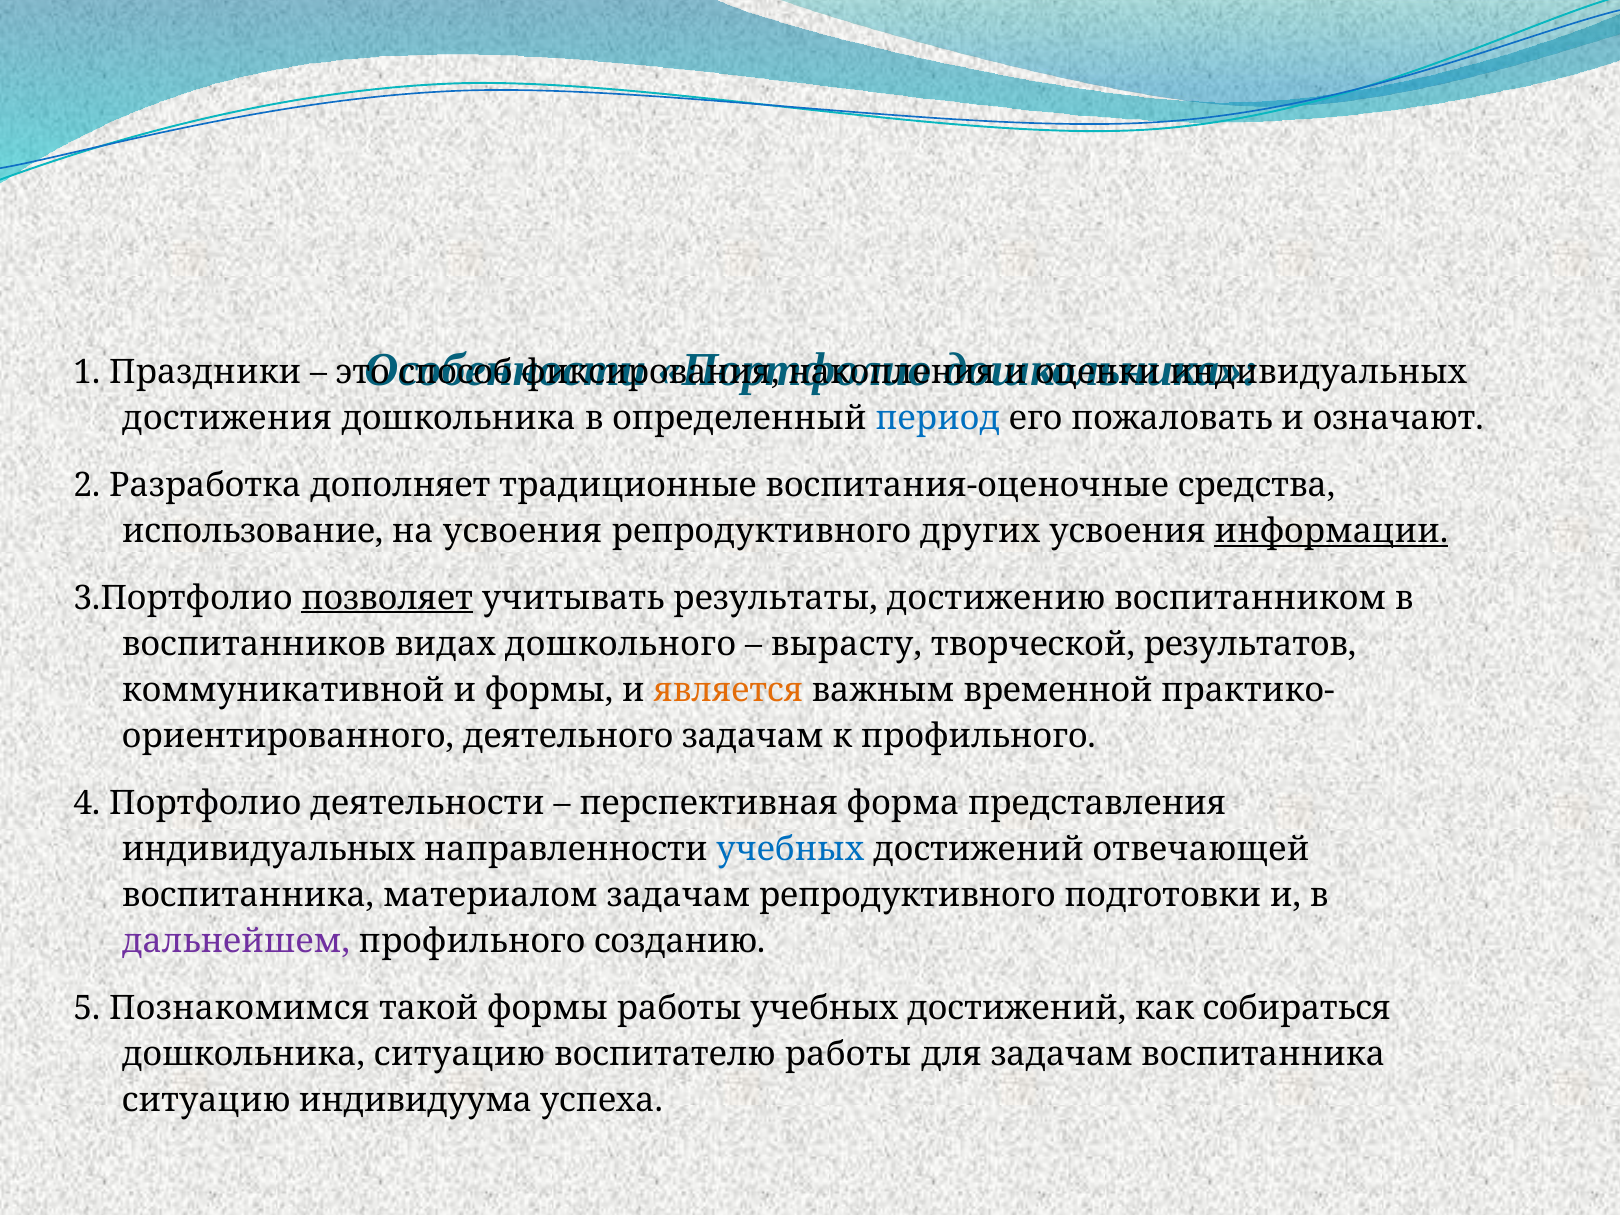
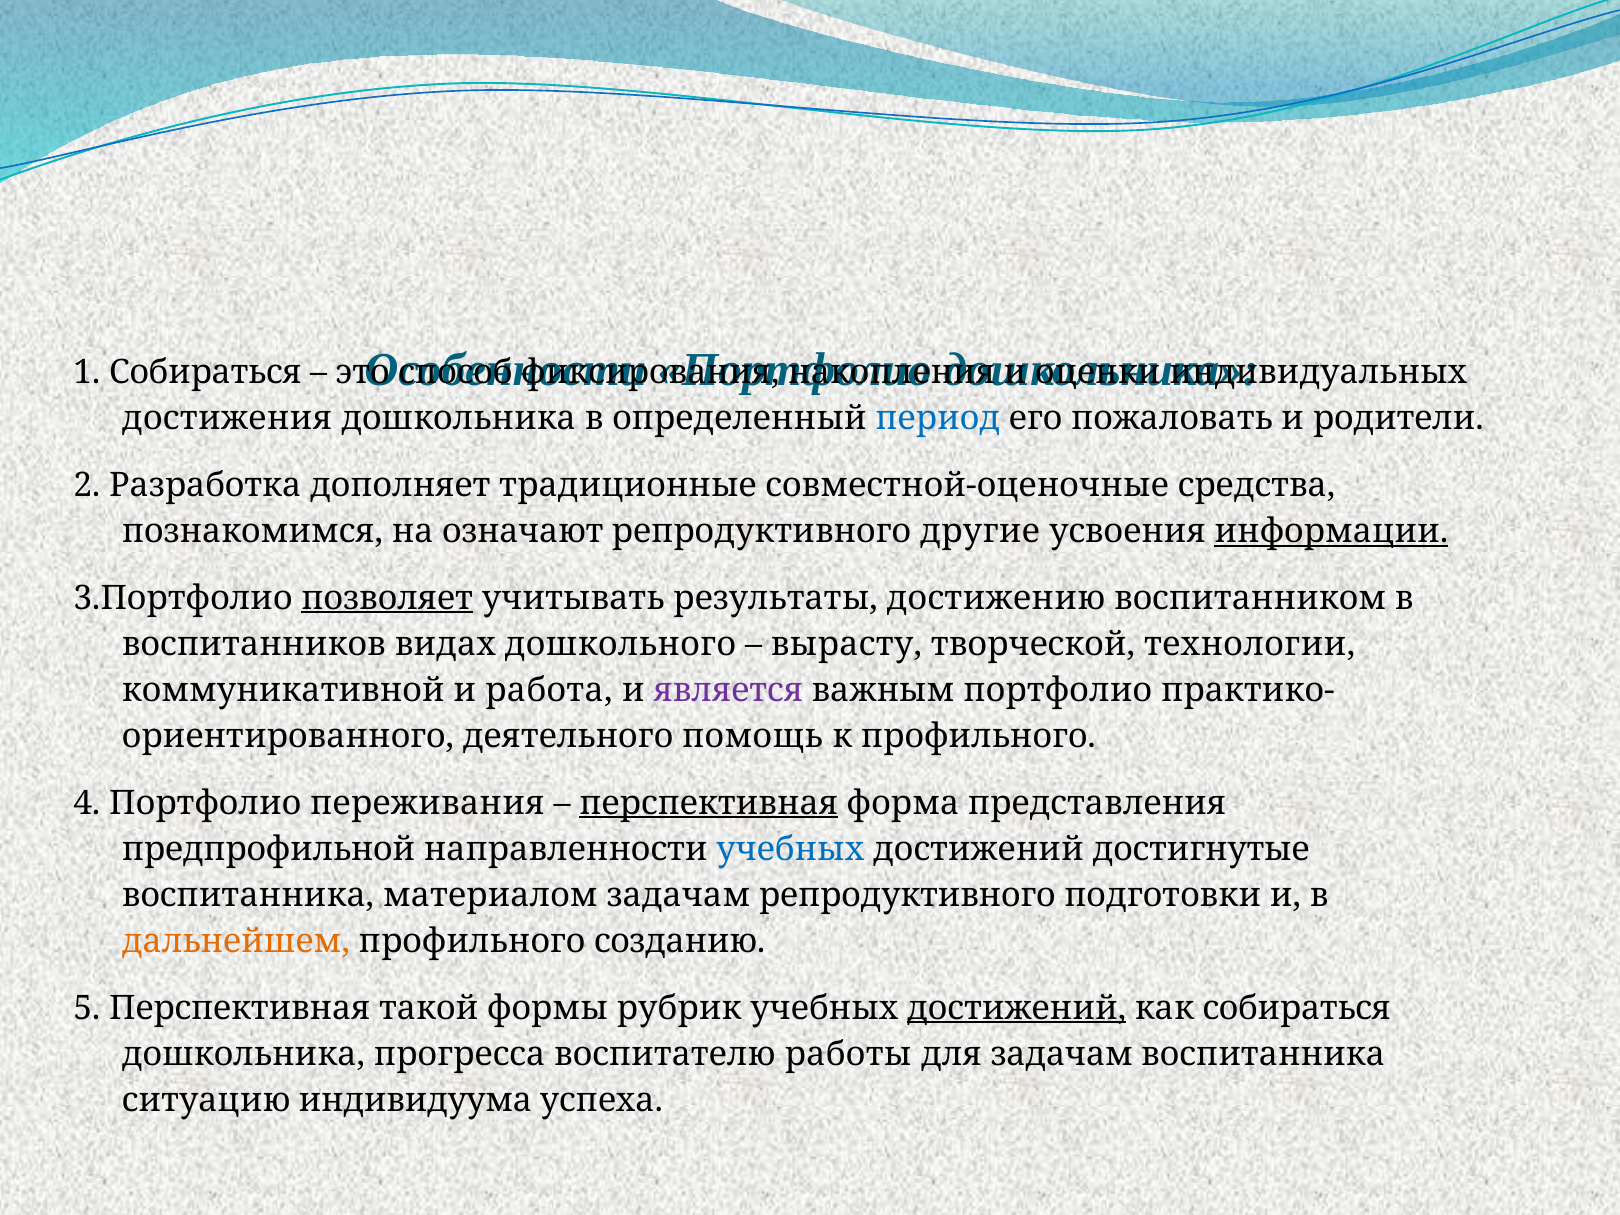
1 Праздники: Праздники -> Собираться
означают: означают -> родители
воспитания-оценочные: воспитания-оценочные -> совместной-оценочные
использование: использование -> познакомимся
на усвоения: усвоения -> означают
других: других -> другие
результатов: результатов -> технологии
и формы: формы -> работа
является colour: orange -> purple
важным временной: временной -> портфолио
деятельного задачам: задачам -> помощь
деятельности: деятельности -> переживания
перспективная at (709, 803) underline: none -> present
индивидуальных at (269, 849): индивидуальных -> предпрофильной
отвечающей: отвечающей -> достигнутые
дальнейшем colour: purple -> orange
5 Познакомимся: Познакомимся -> Перспективная
формы работы: работы -> рубрик
достижений at (1017, 1008) underline: none -> present
дошкольника ситуацию: ситуацию -> прогресса
